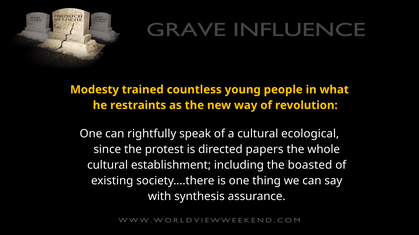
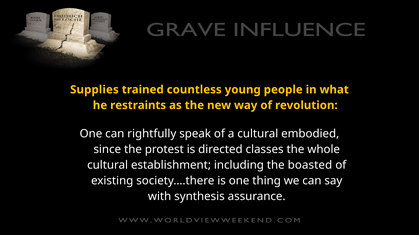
Modesty: Modesty -> Supplies
ecological: ecological -> embodied
papers: papers -> classes
